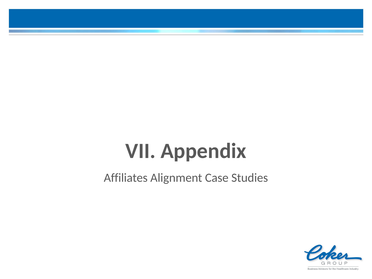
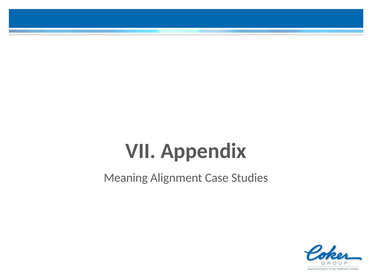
Affiliates: Affiliates -> Meaning
